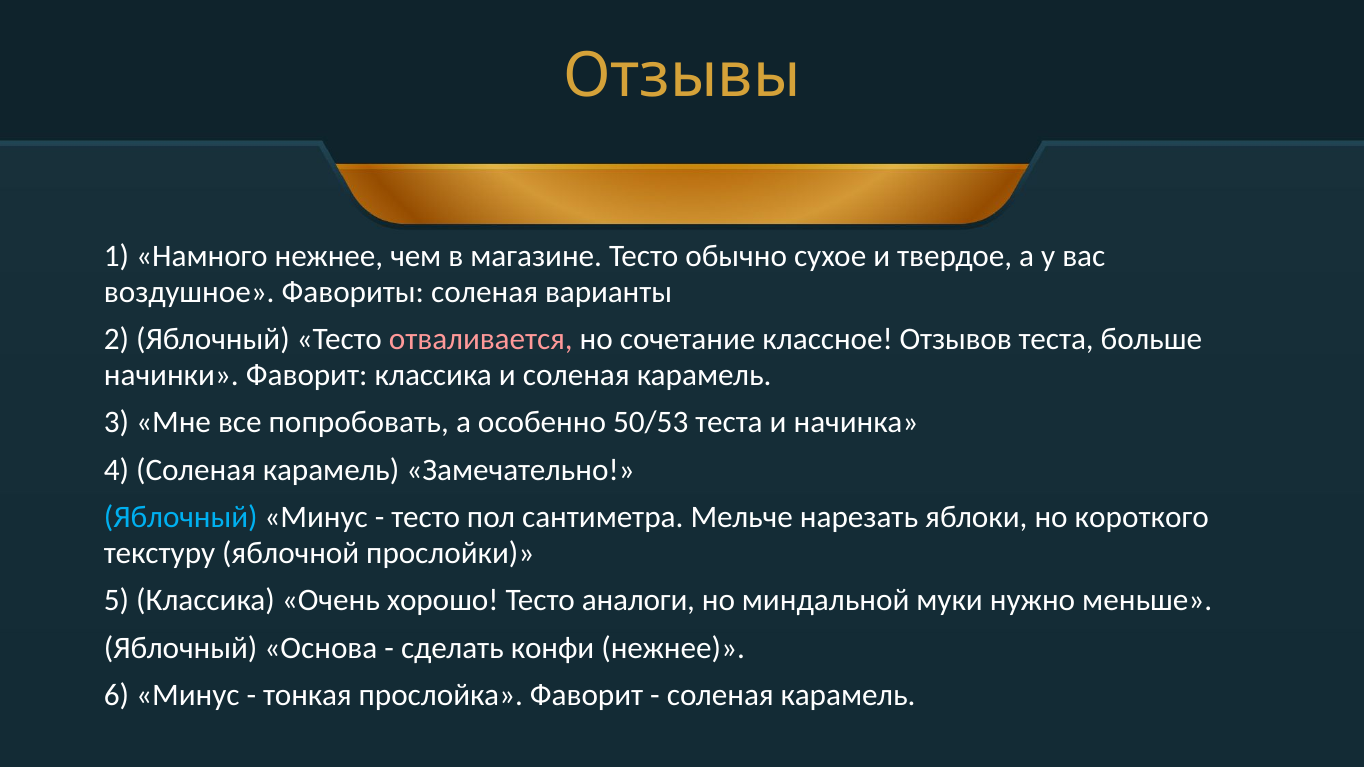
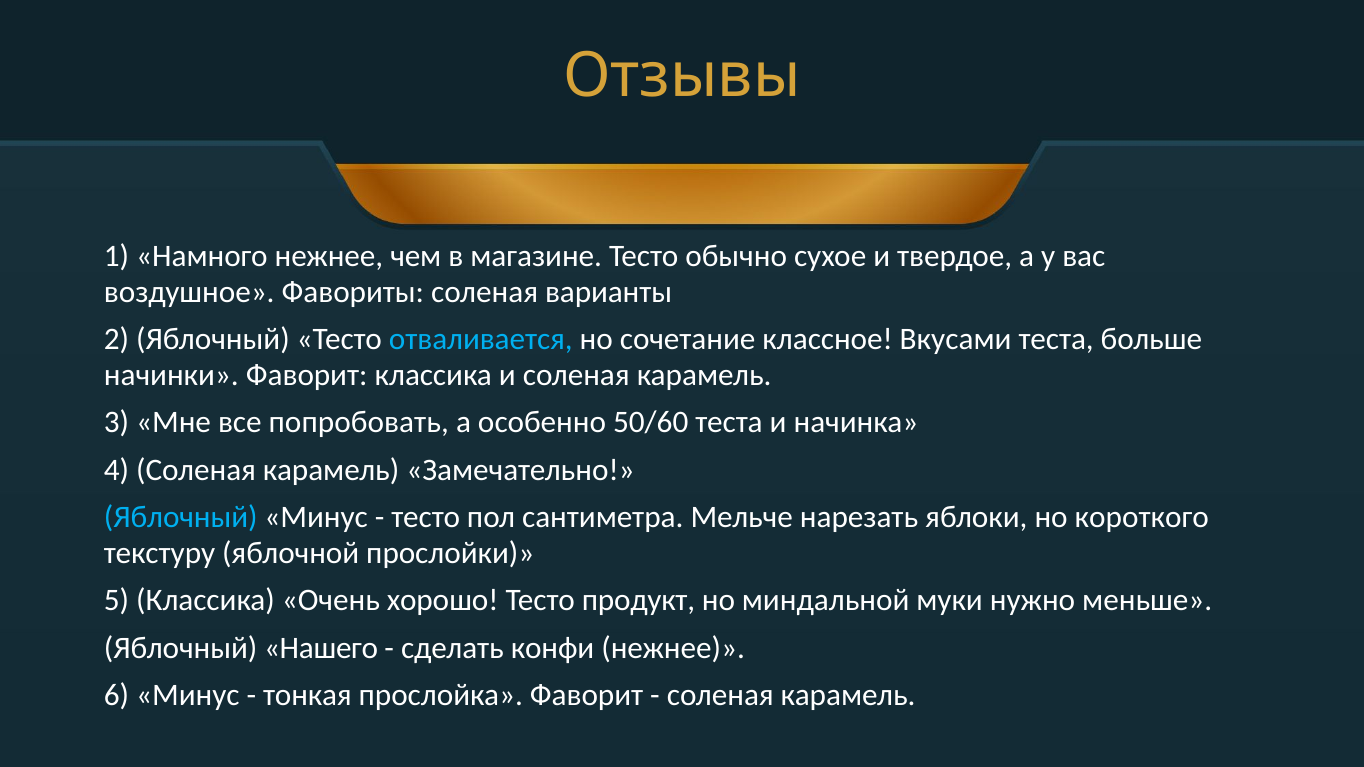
отваливается colour: pink -> light blue
Отзывов: Отзывов -> Вкусами
50/53: 50/53 -> 50/60
аналоги: аналоги -> продукт
Основа: Основа -> Нашего
